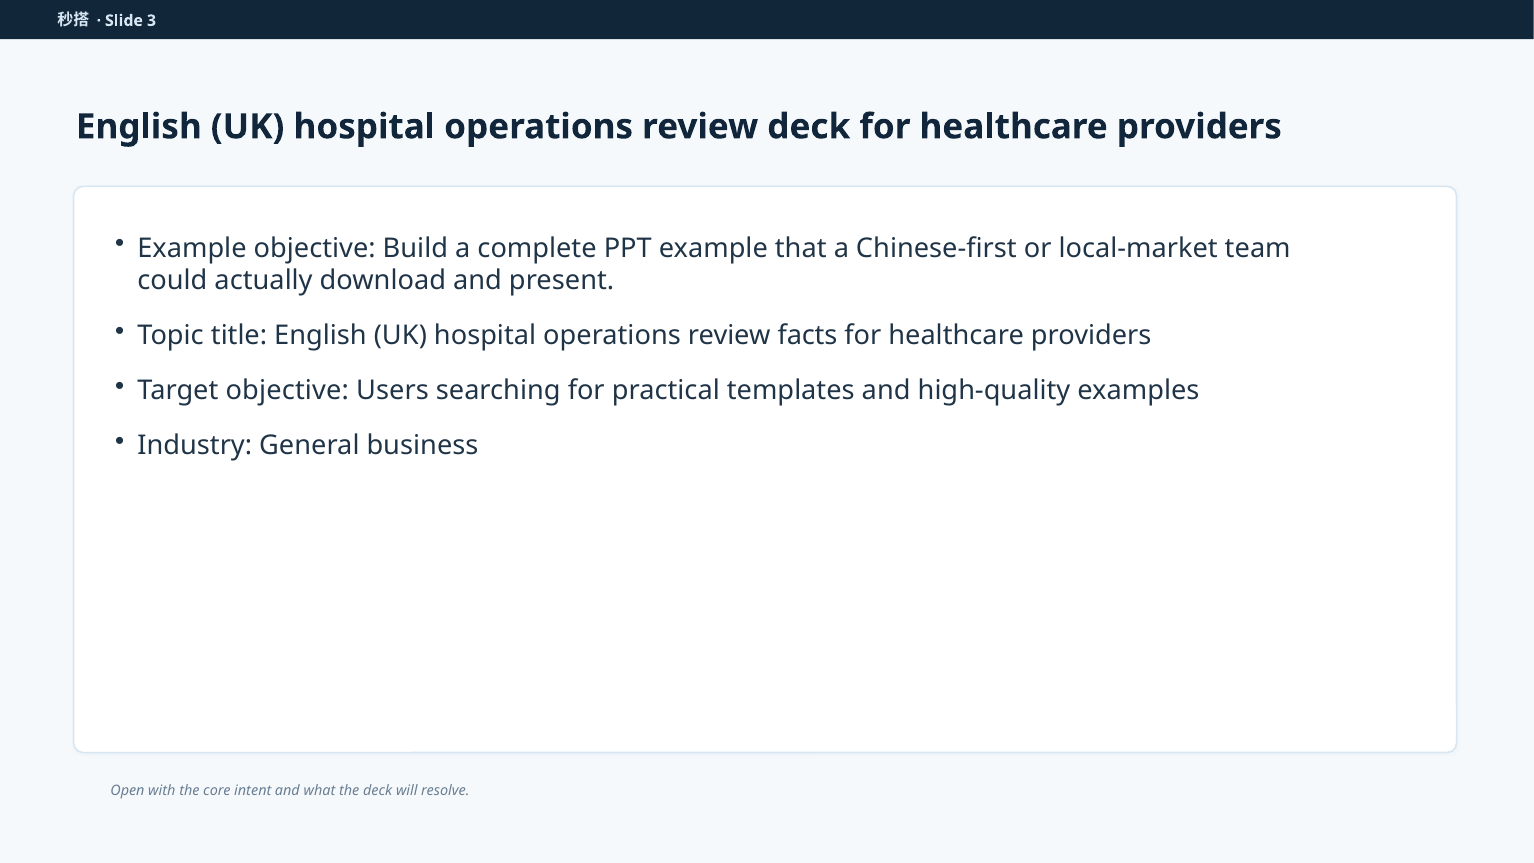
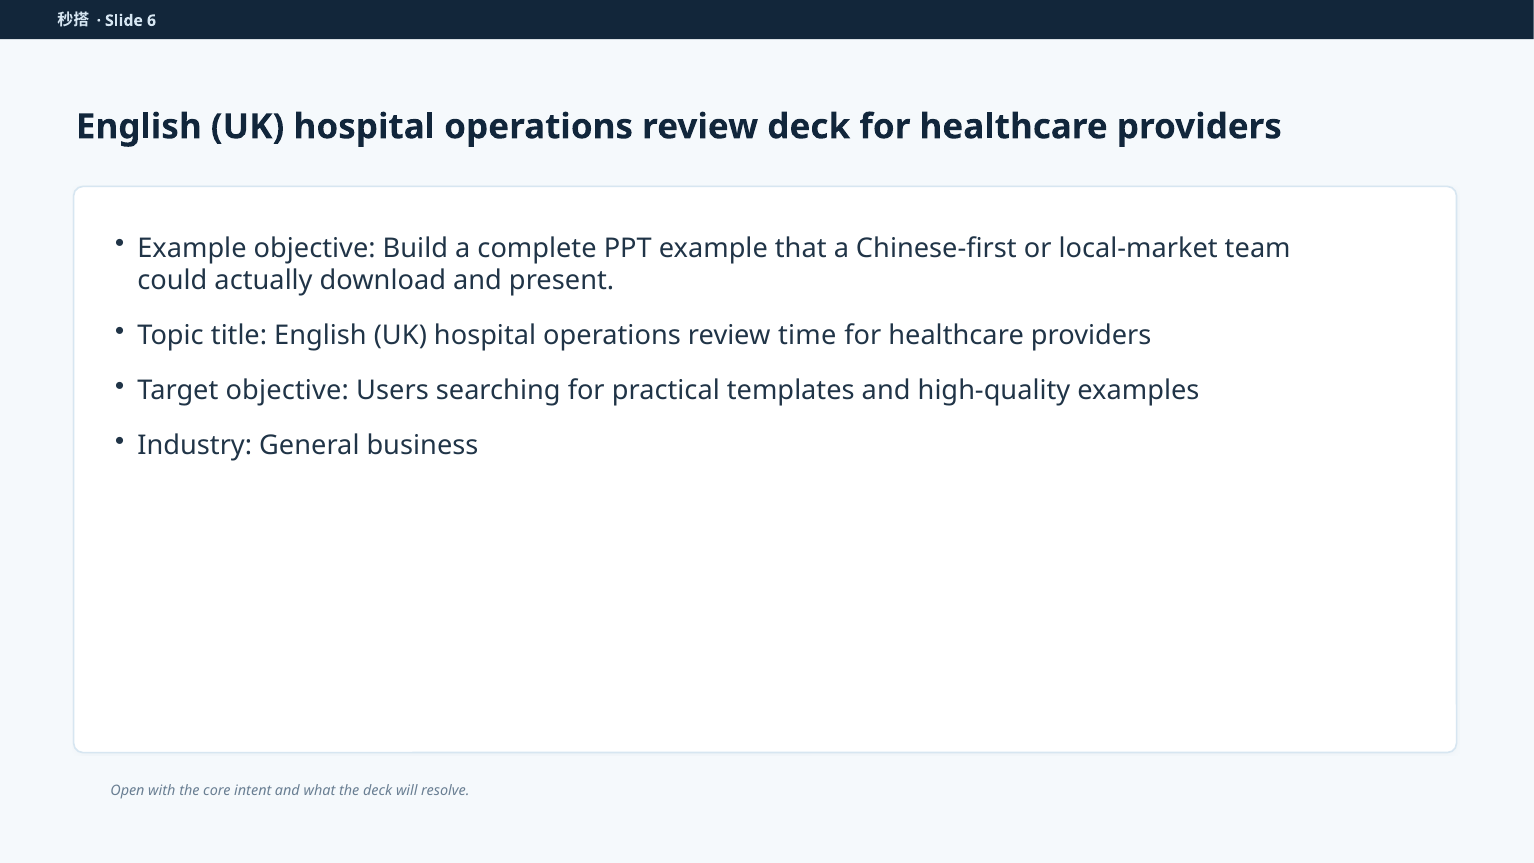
3: 3 -> 6
facts: facts -> time
